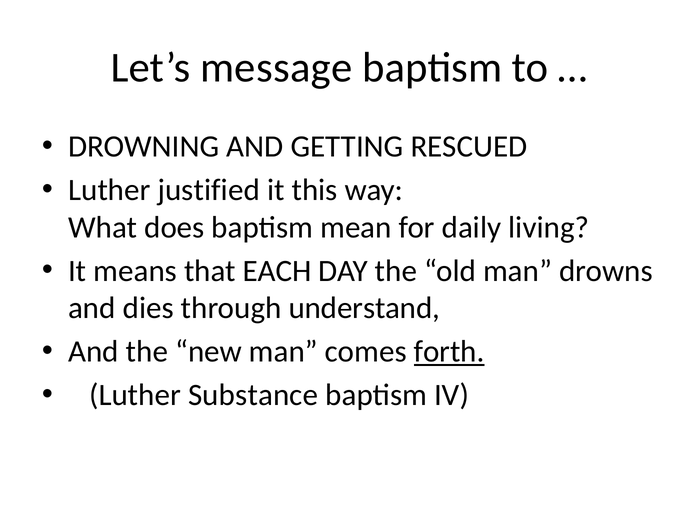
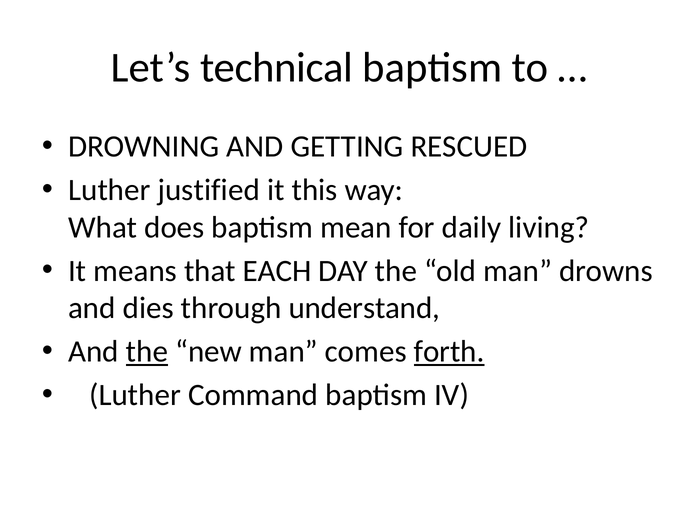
message: message -> technical
the at (147, 352) underline: none -> present
Substance: Substance -> Command
